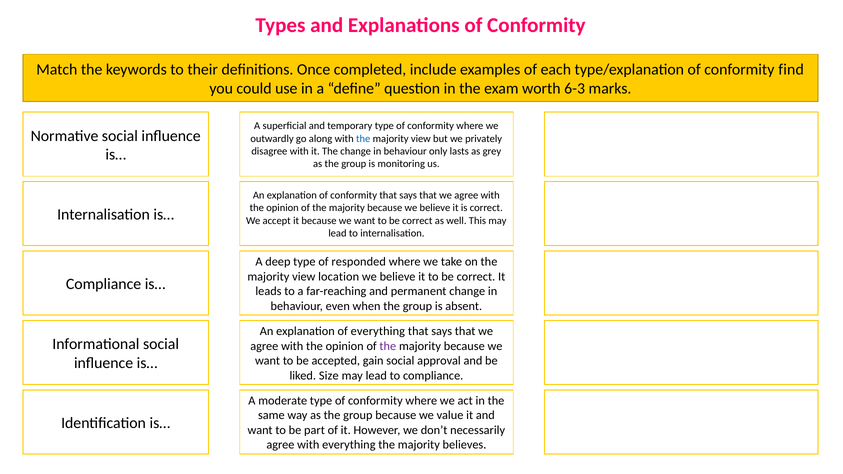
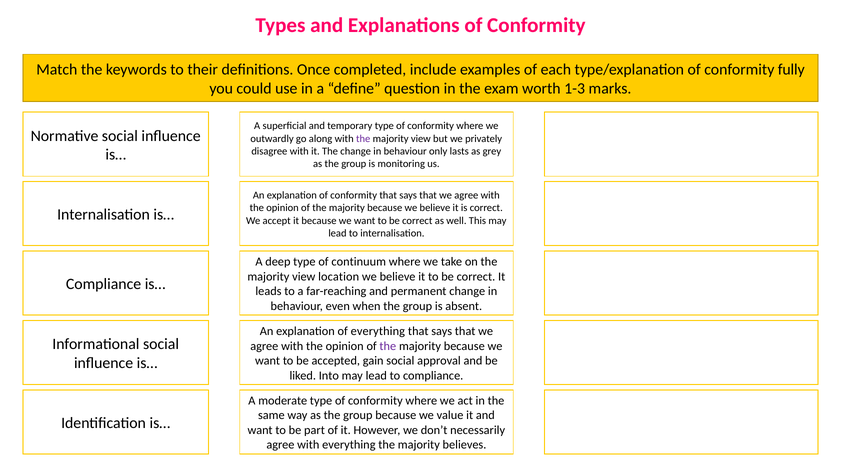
find: find -> fully
6-3: 6-3 -> 1-3
the at (363, 139) colour: blue -> purple
responded: responded -> continuum
Size: Size -> Into
